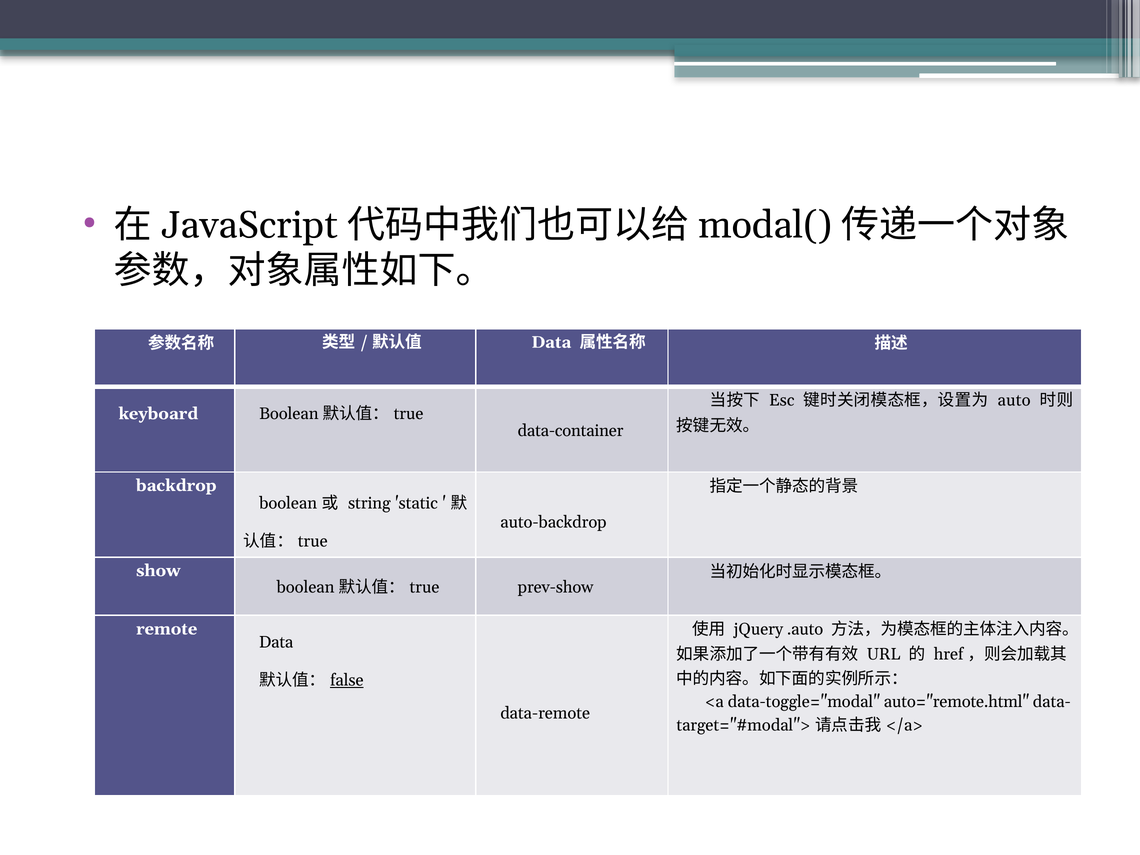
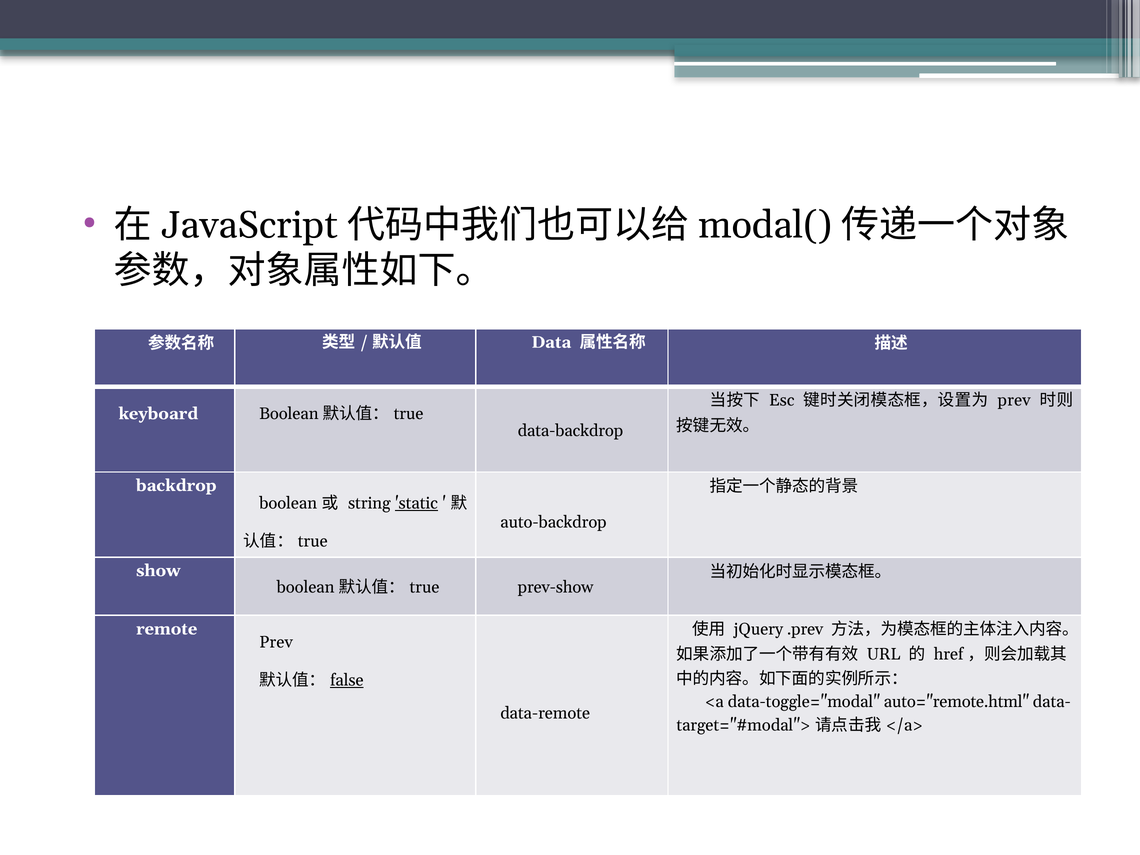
auto at (1014, 400): auto -> prev
data-container: data-container -> data-backdrop
static underline: none -> present
.auto: .auto -> .prev
Data at (276, 642): Data -> Prev
